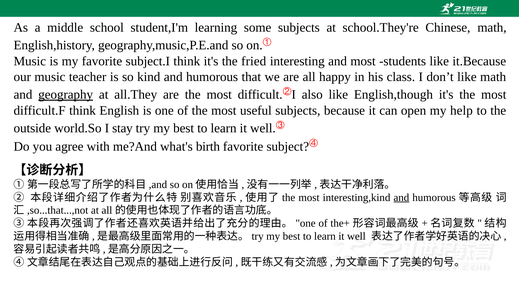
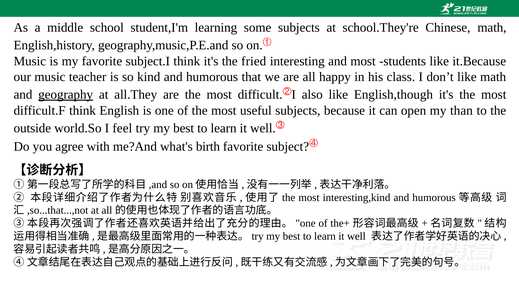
help: help -> than
stay: stay -> feel
and at (401, 197) underline: present -> none
